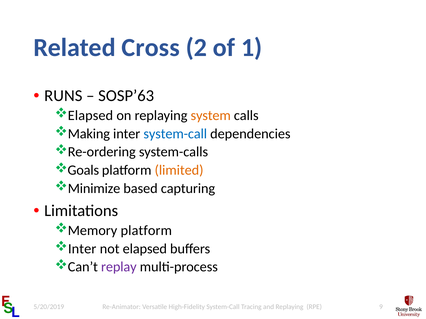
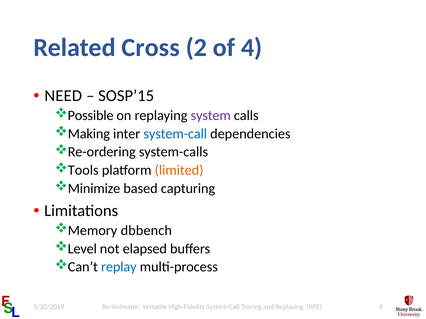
1: 1 -> 4
RUNS: RUNS -> NEED
SOSP’63: SOSP’63 -> SOSP’15
Elapsed at (90, 116): Elapsed -> Possible
system colour: orange -> purple
Goals: Goals -> Tools
Memory platform: platform -> dbbench
Inter at (82, 249): Inter -> Level
replay colour: purple -> blue
